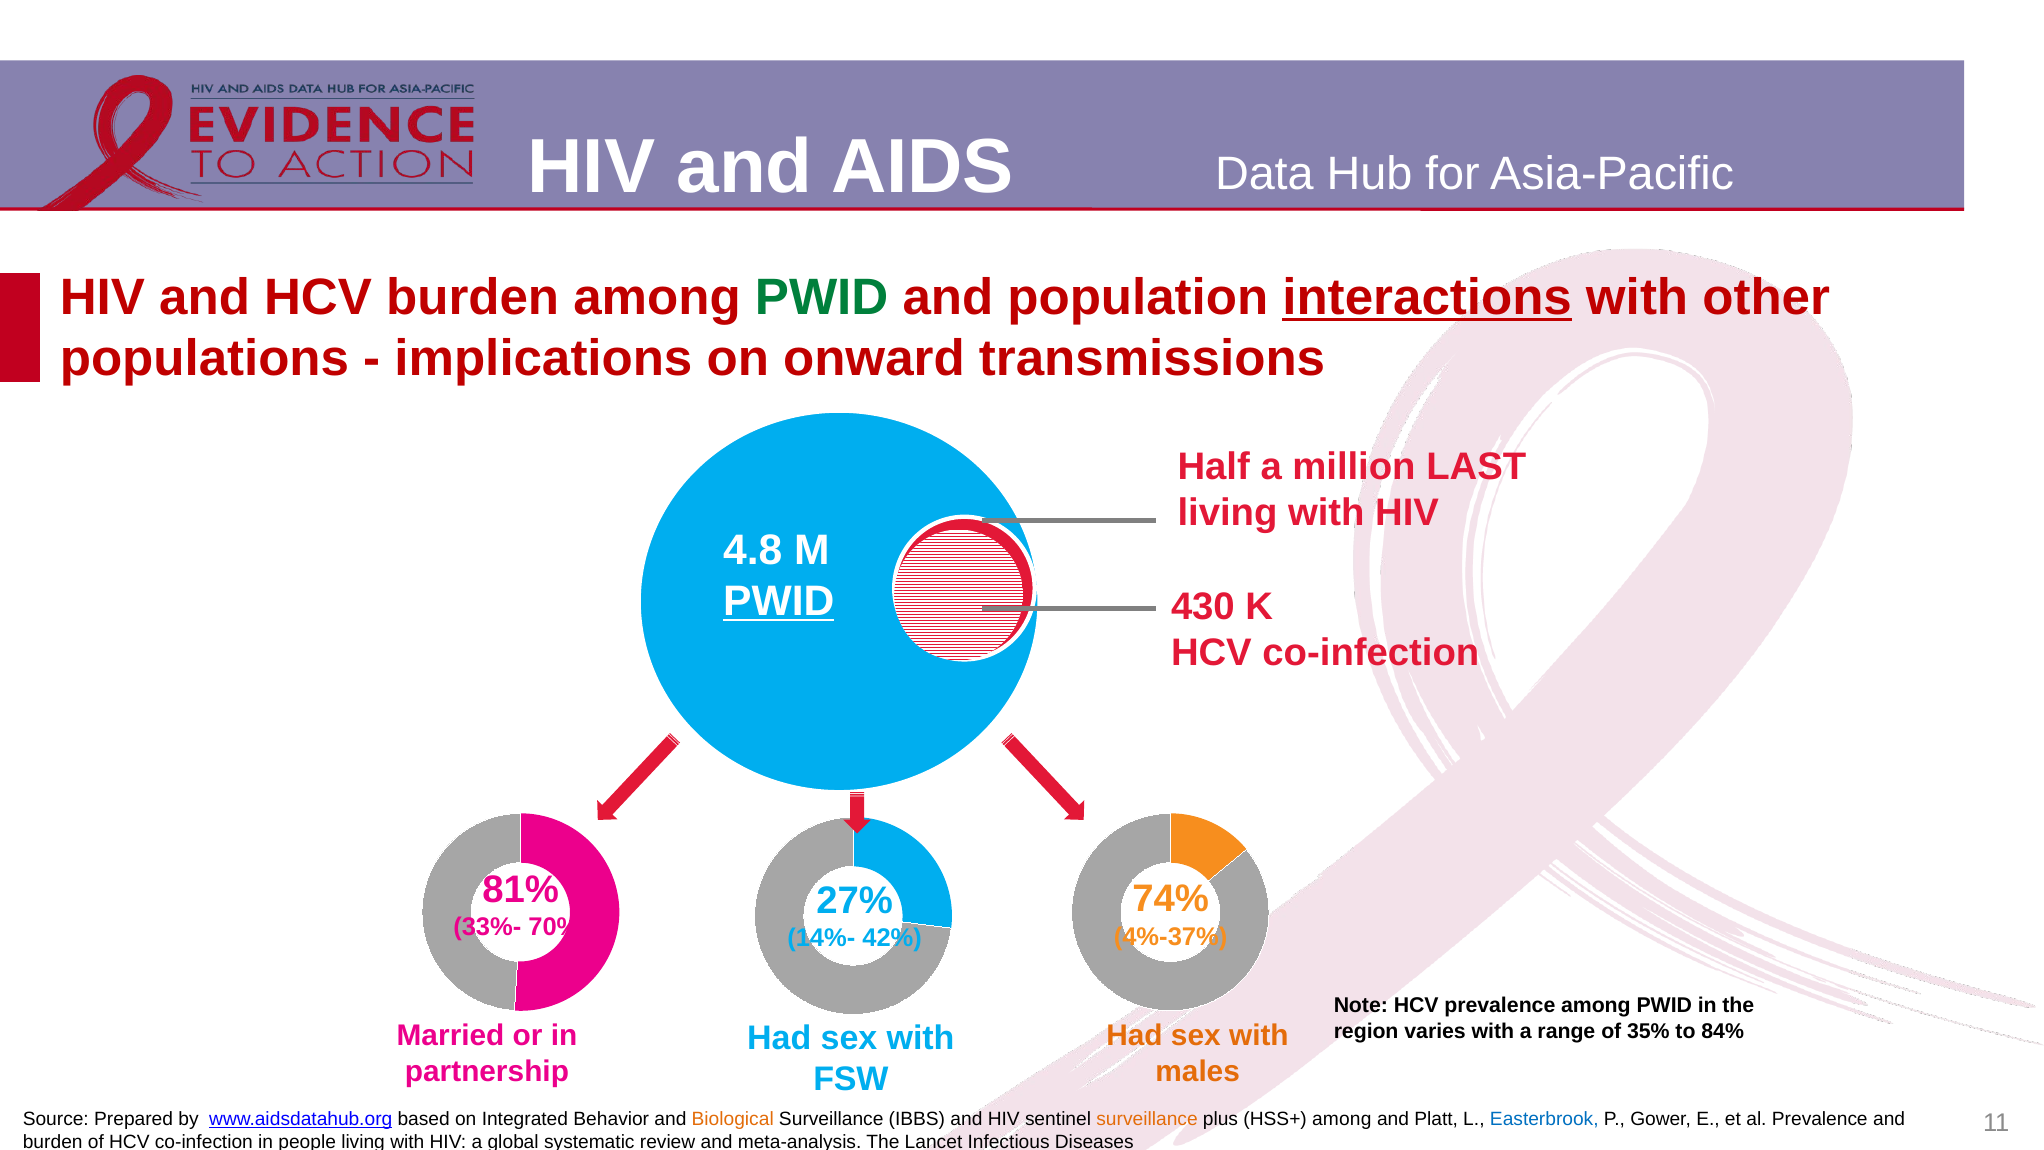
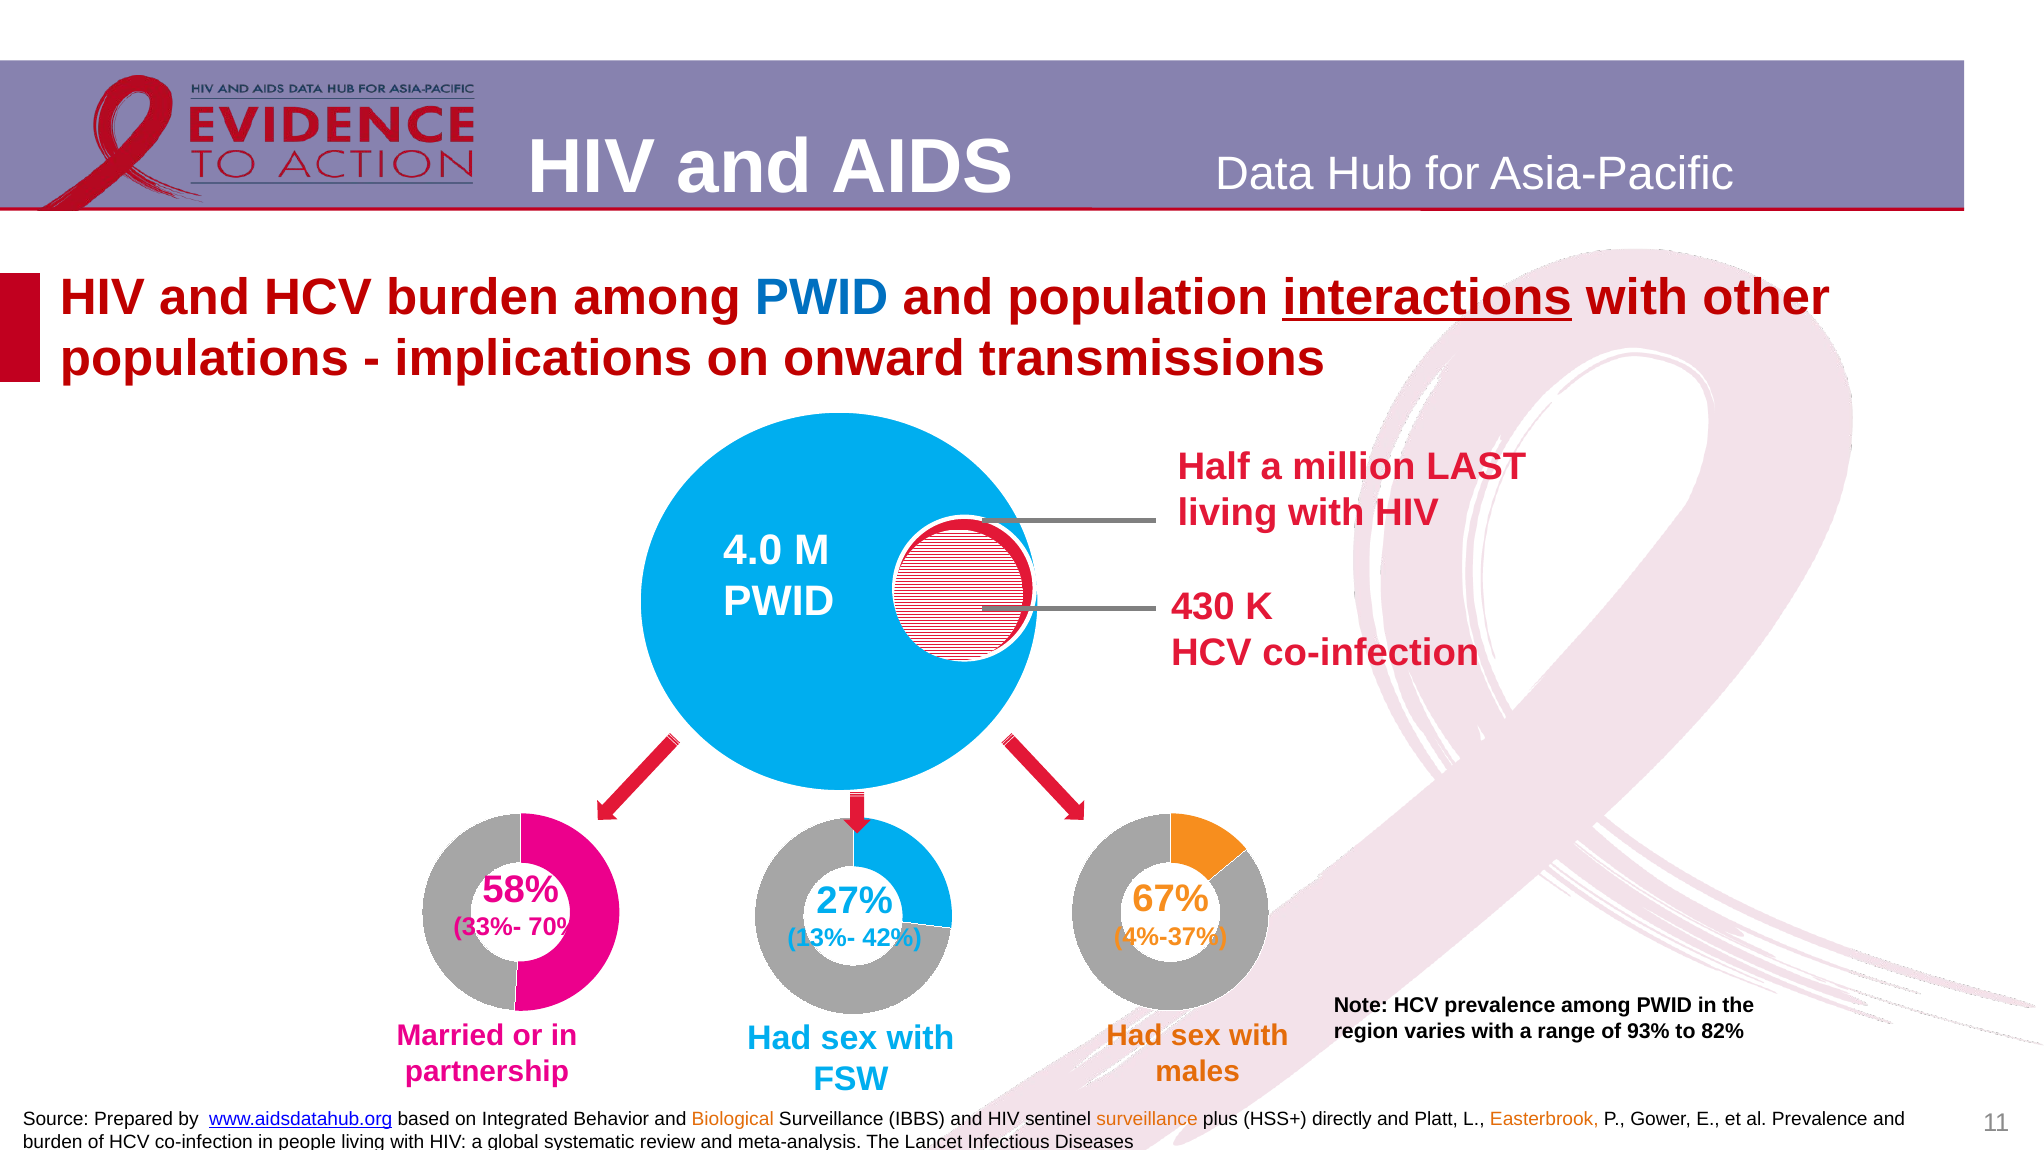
PWID at (822, 297) colour: green -> blue
4.8: 4.8 -> 4.0
PWID at (779, 602) underline: present -> none
81%: 81% -> 58%
74%: 74% -> 67%
14%-: 14%- -> 13%-
35%: 35% -> 93%
84%: 84% -> 82%
HSS+ among: among -> directly
Easterbrook colour: blue -> orange
